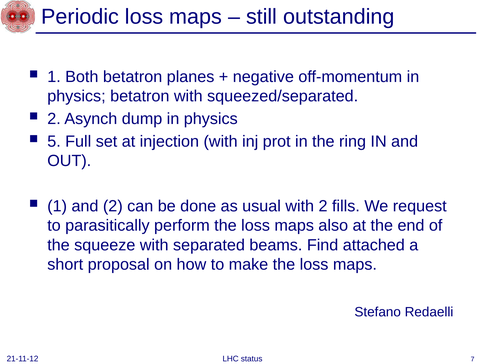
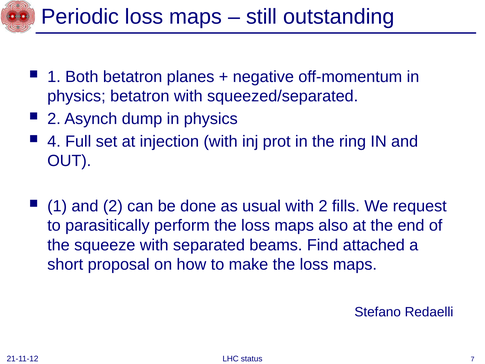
5: 5 -> 4
